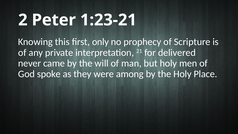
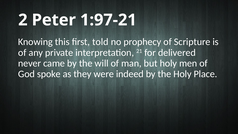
1:23-21: 1:23-21 -> 1:97-21
only: only -> told
among: among -> indeed
